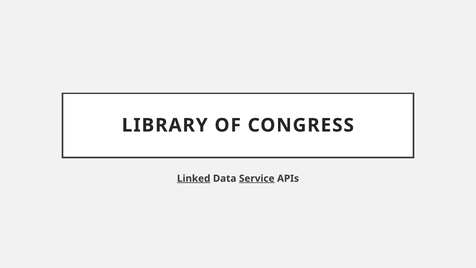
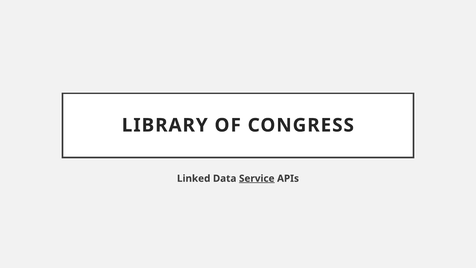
Linked underline: present -> none
